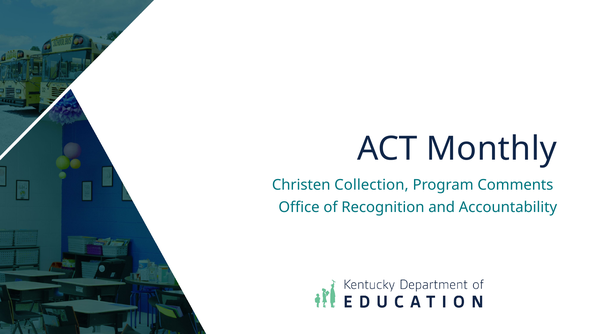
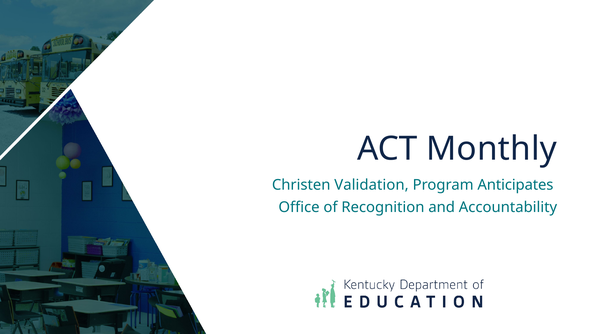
Collection: Collection -> Validation
Comments: Comments -> Anticipates
